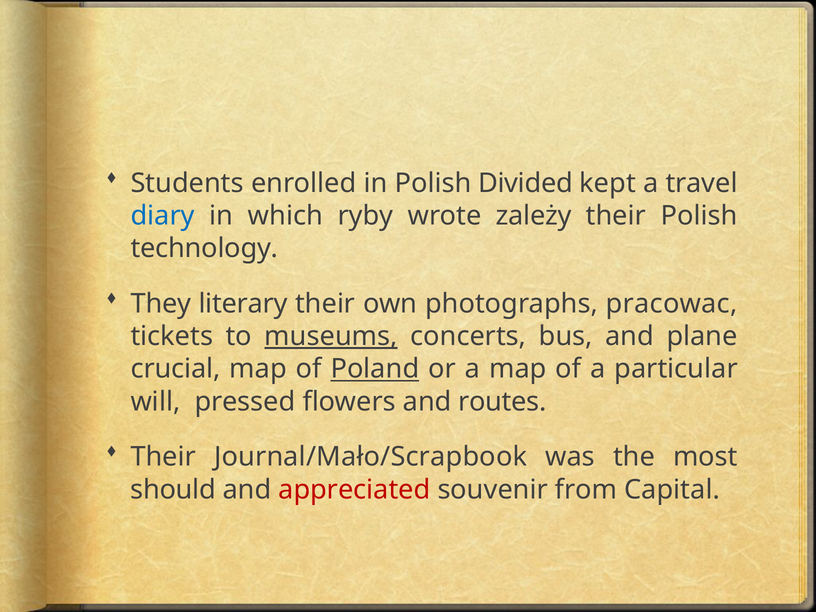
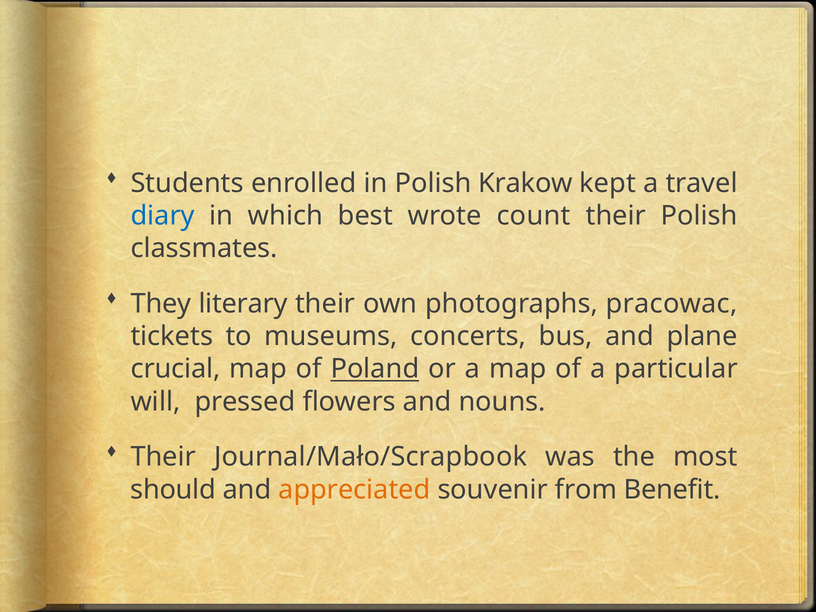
Divided: Divided -> Krakow
ryby: ryby -> best
zależy: zależy -> count
technology: technology -> classmates
museums underline: present -> none
routes: routes -> nouns
appreciated colour: red -> orange
Capital: Capital -> Benefit
